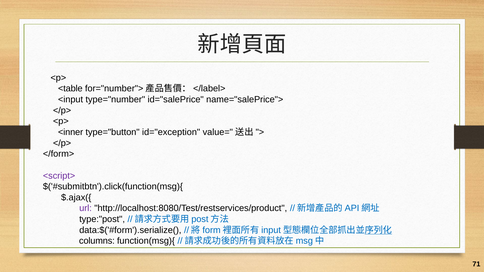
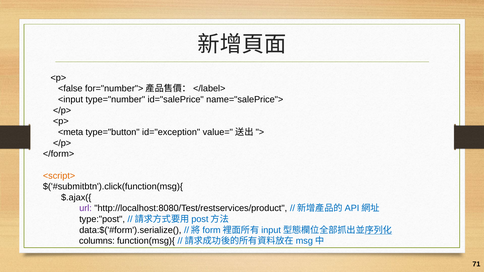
<table: <table -> <false
<inner: <inner -> <meta
<script> colour: purple -> orange
